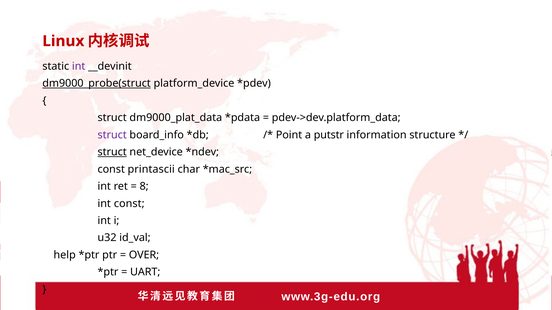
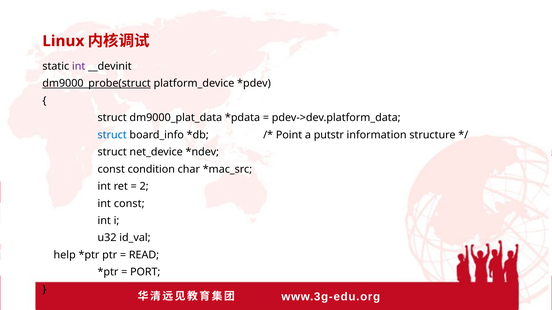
struct at (112, 135) colour: purple -> blue
struct at (112, 152) underline: present -> none
printascii: printascii -> condition
8: 8 -> 2
OVER: OVER -> READ
UART: UART -> PORT
